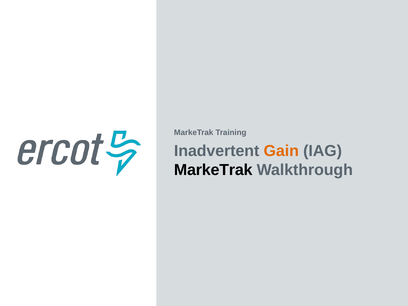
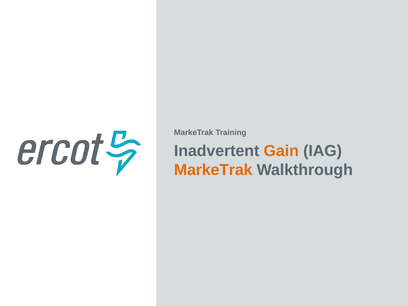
MarkeTrak at (213, 170) colour: black -> orange
